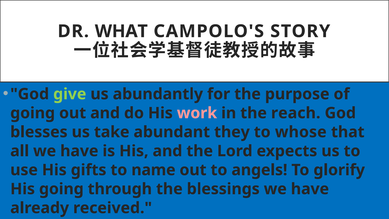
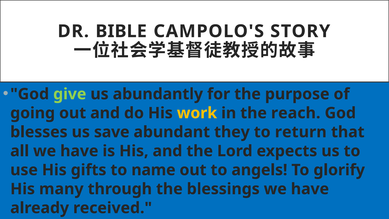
WHAT: WHAT -> BIBLE
work colour: pink -> yellow
take: take -> save
whose: whose -> return
His going: going -> many
